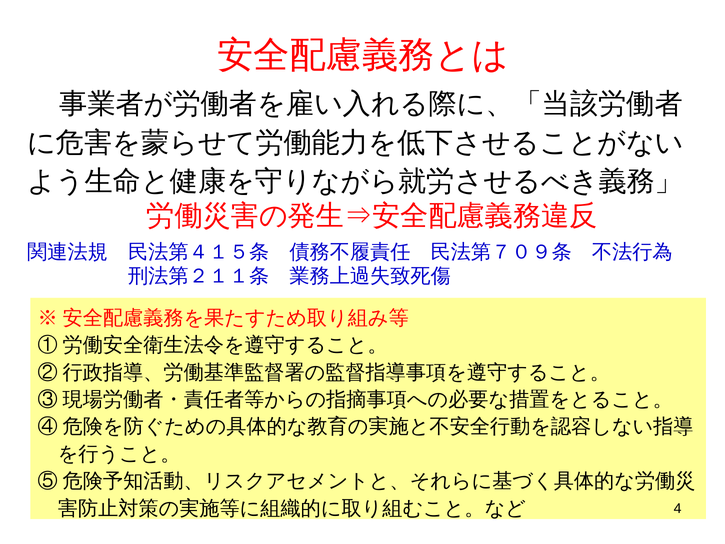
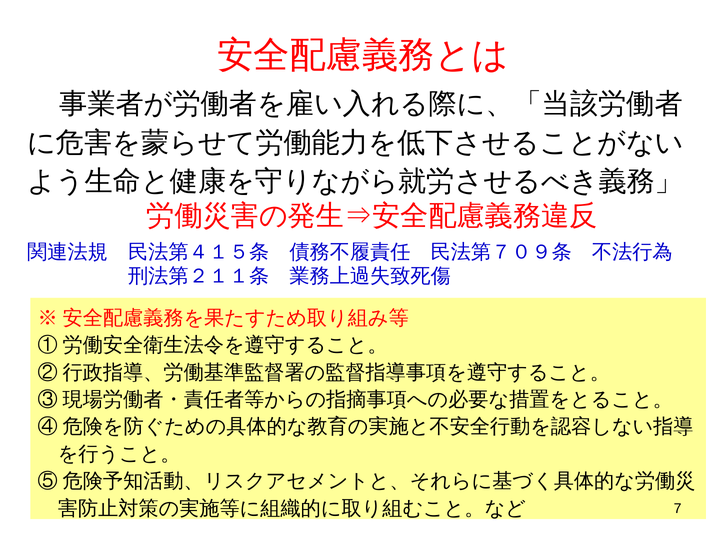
4: 4 -> 7
